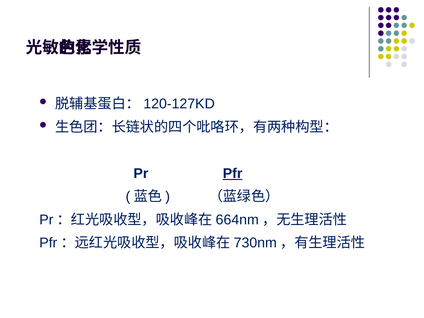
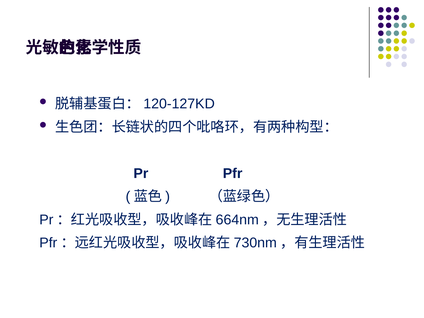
Pfr underline: present -> none
